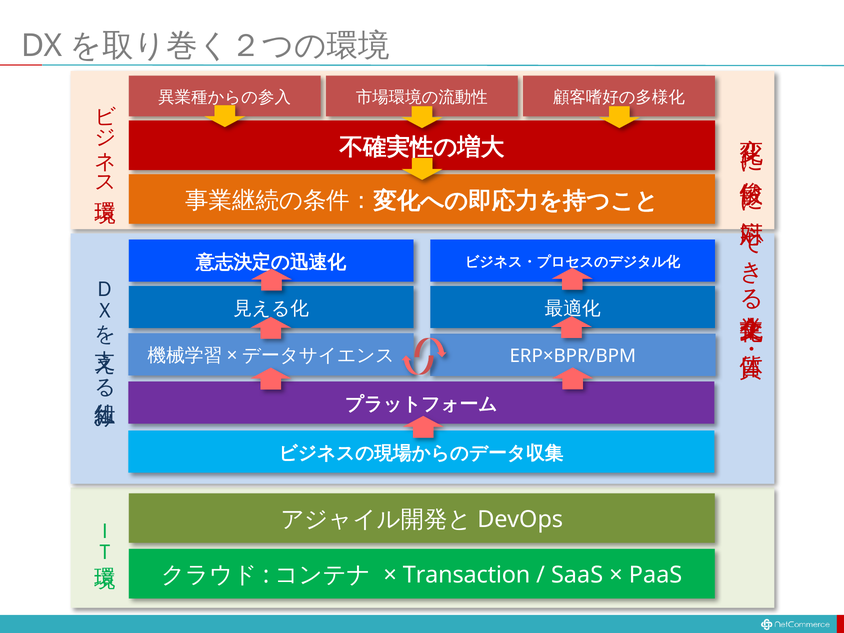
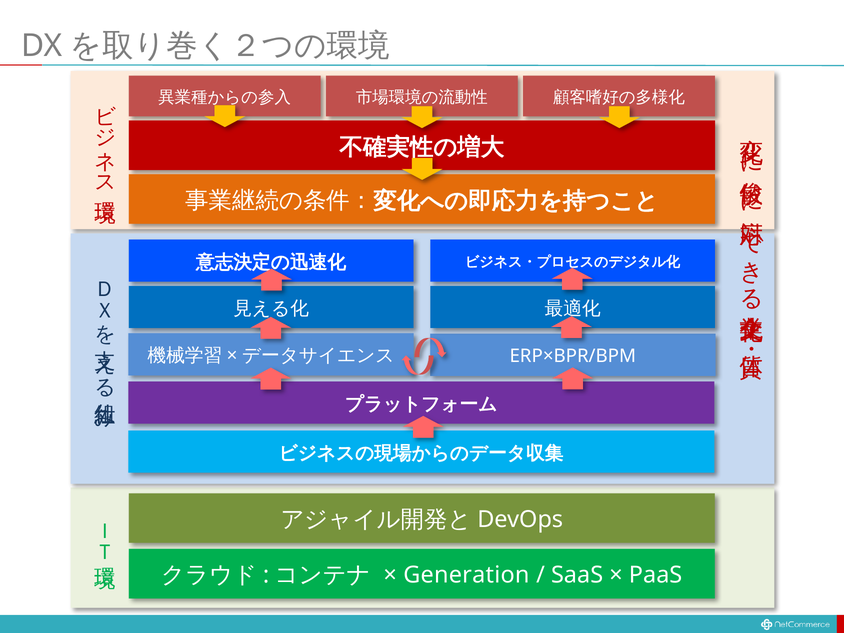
Transaction: Transaction -> Generation
